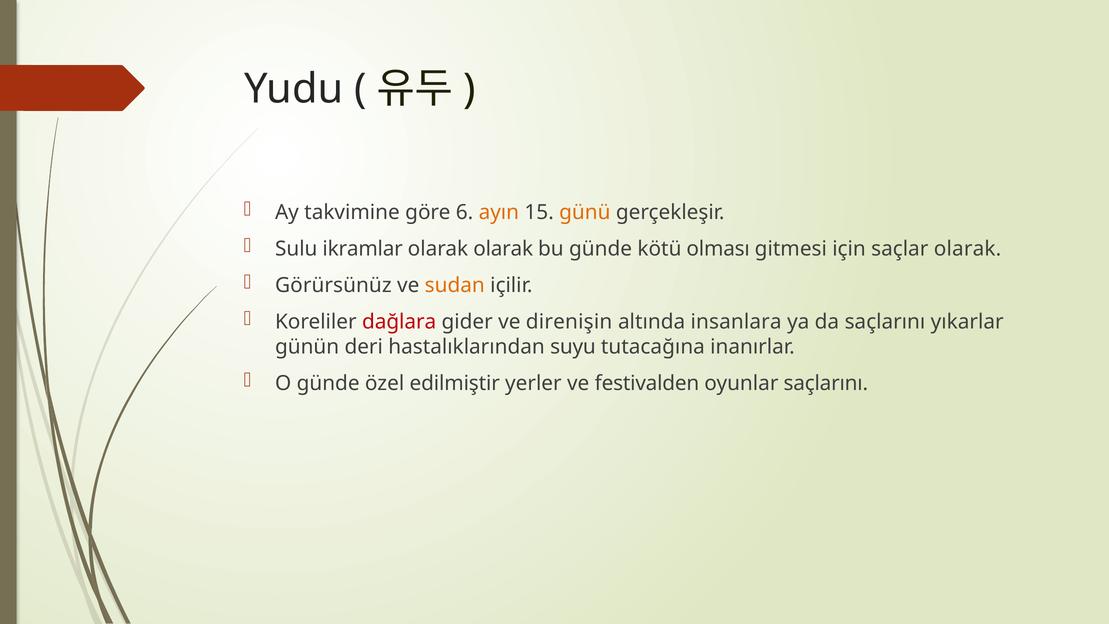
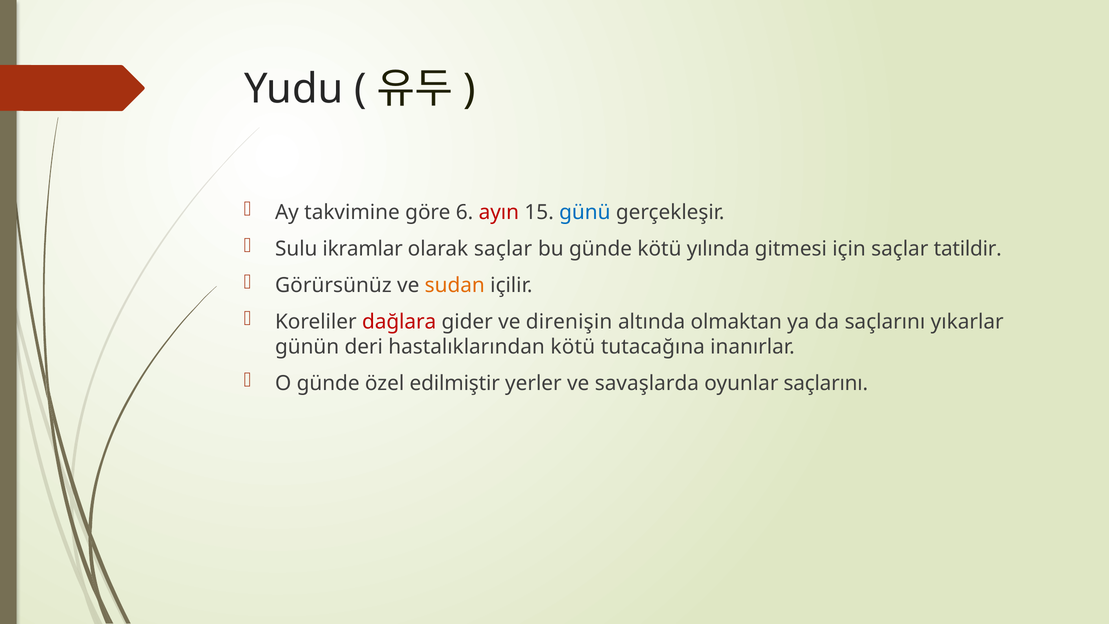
ayın colour: orange -> red
günü colour: orange -> blue
olarak olarak: olarak -> saçlar
olması: olması -> yılında
saçlar olarak: olarak -> tatildir
insanlara: insanlara -> olmaktan
hastalıklarından suyu: suyu -> kötü
festivalden: festivalden -> savaşlarda
